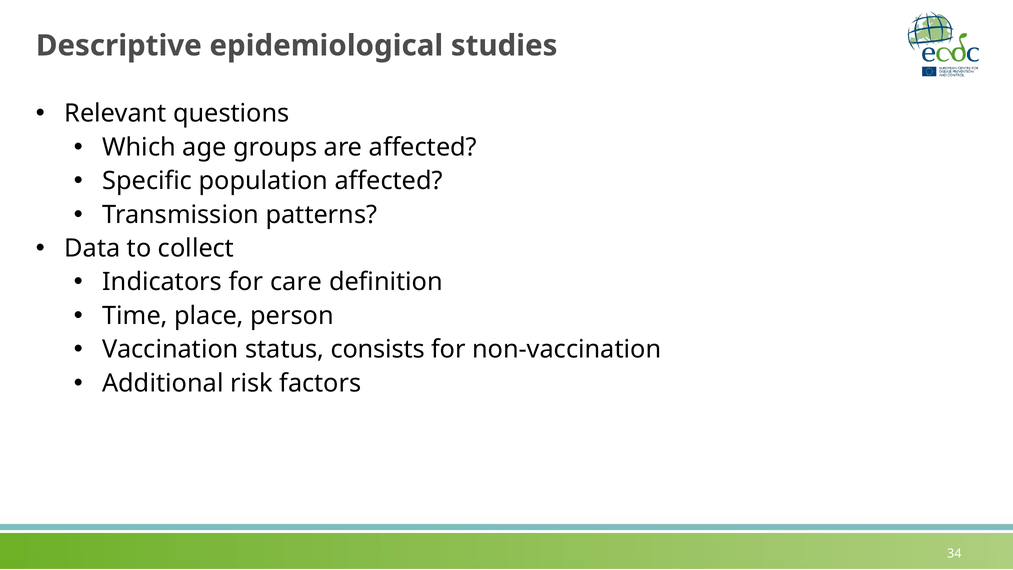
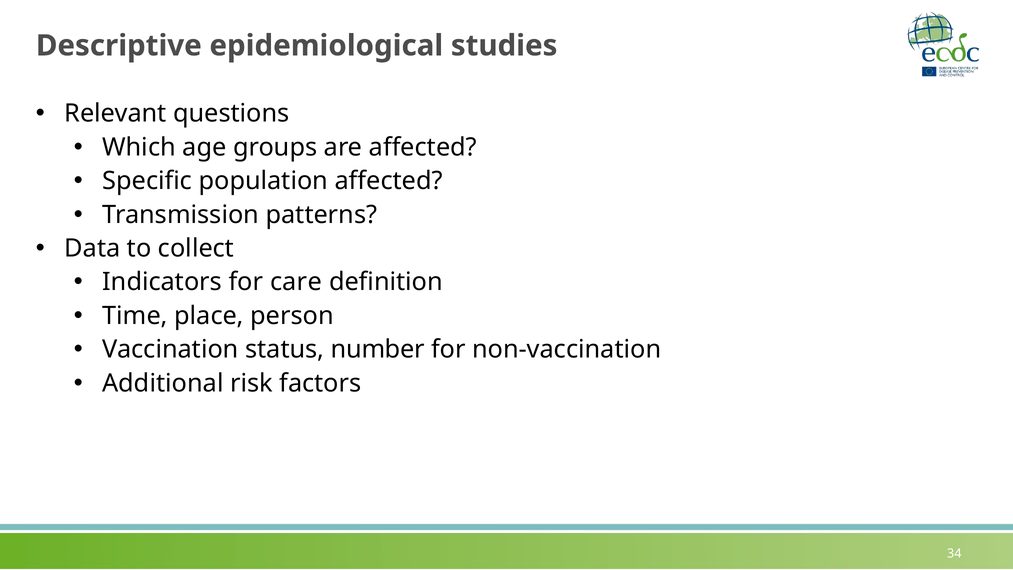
consists: consists -> number
